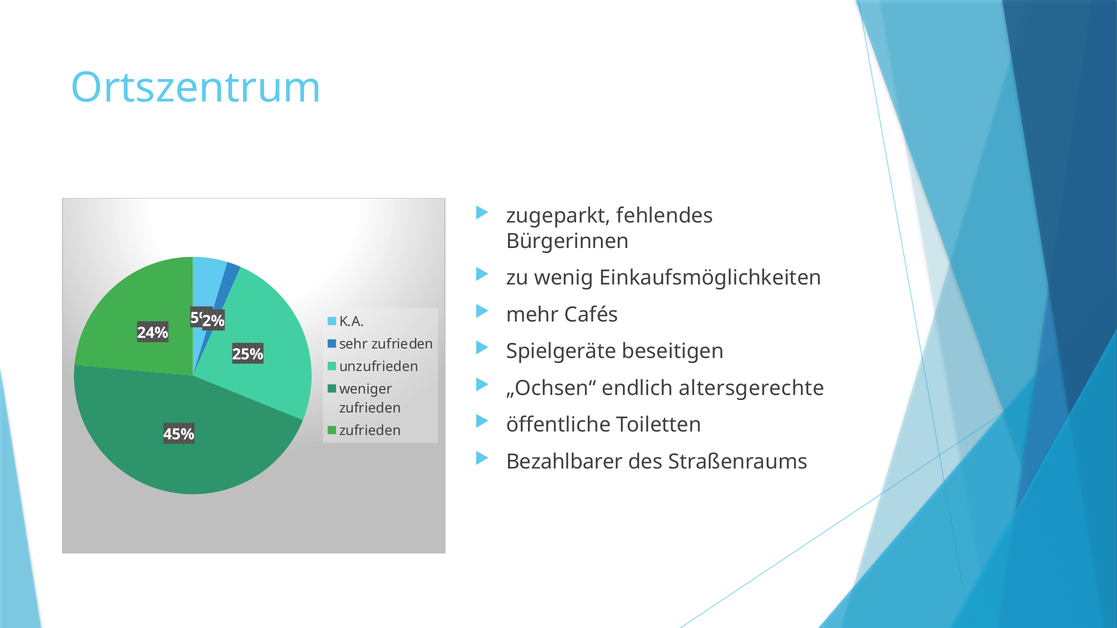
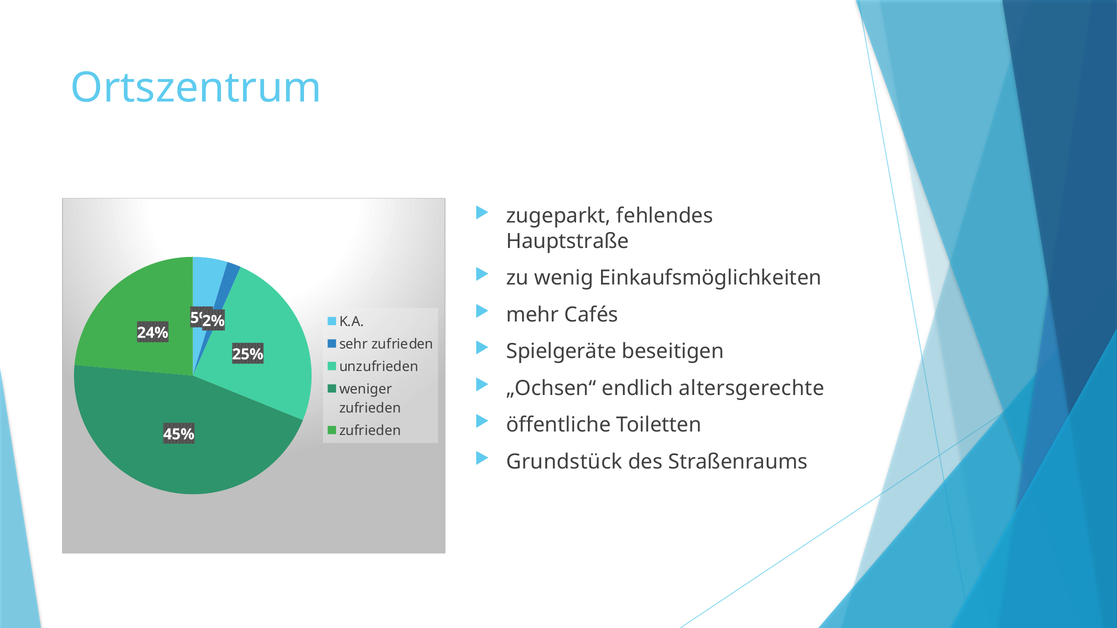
Bürgerinnen: Bürgerinnen -> Hauptstraße
Bezahlbarer: Bezahlbarer -> Grundstück
